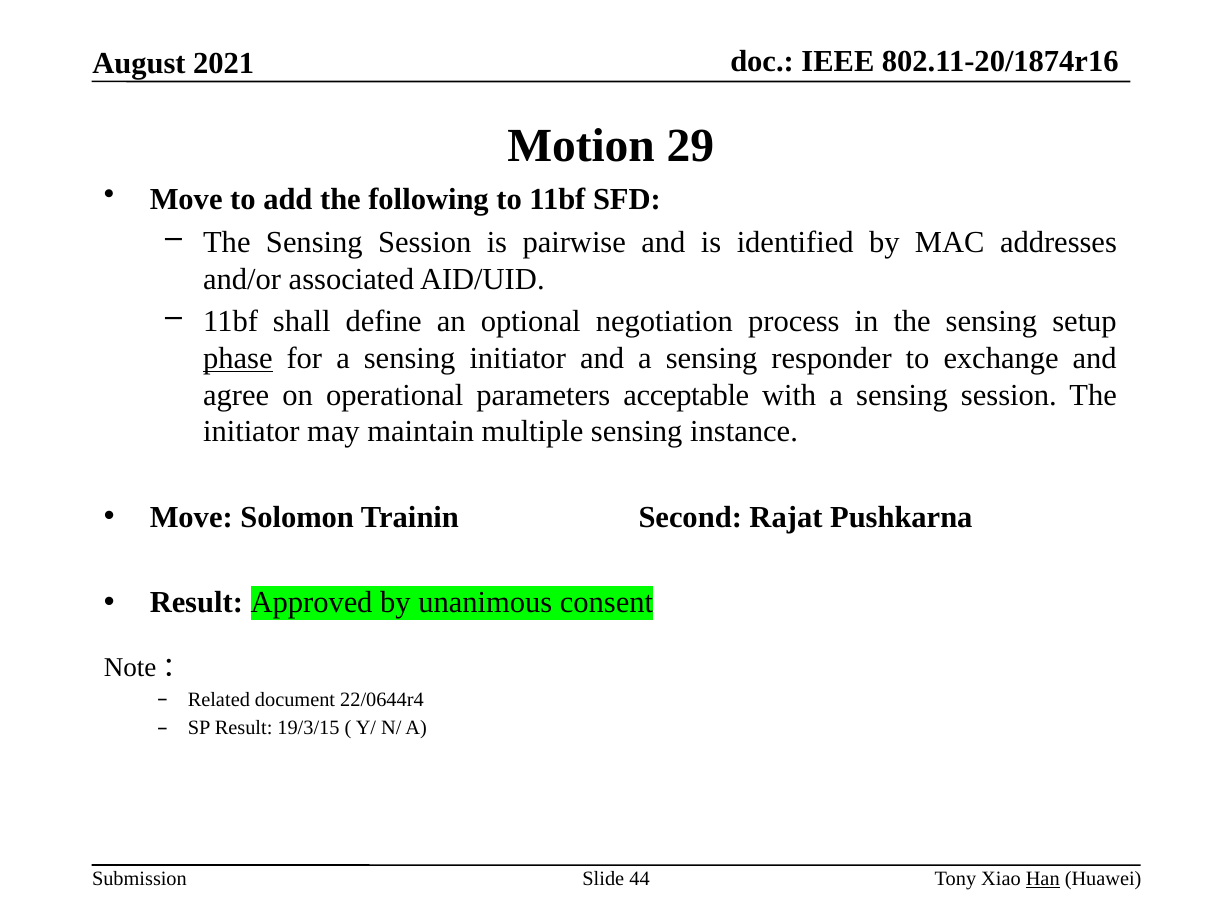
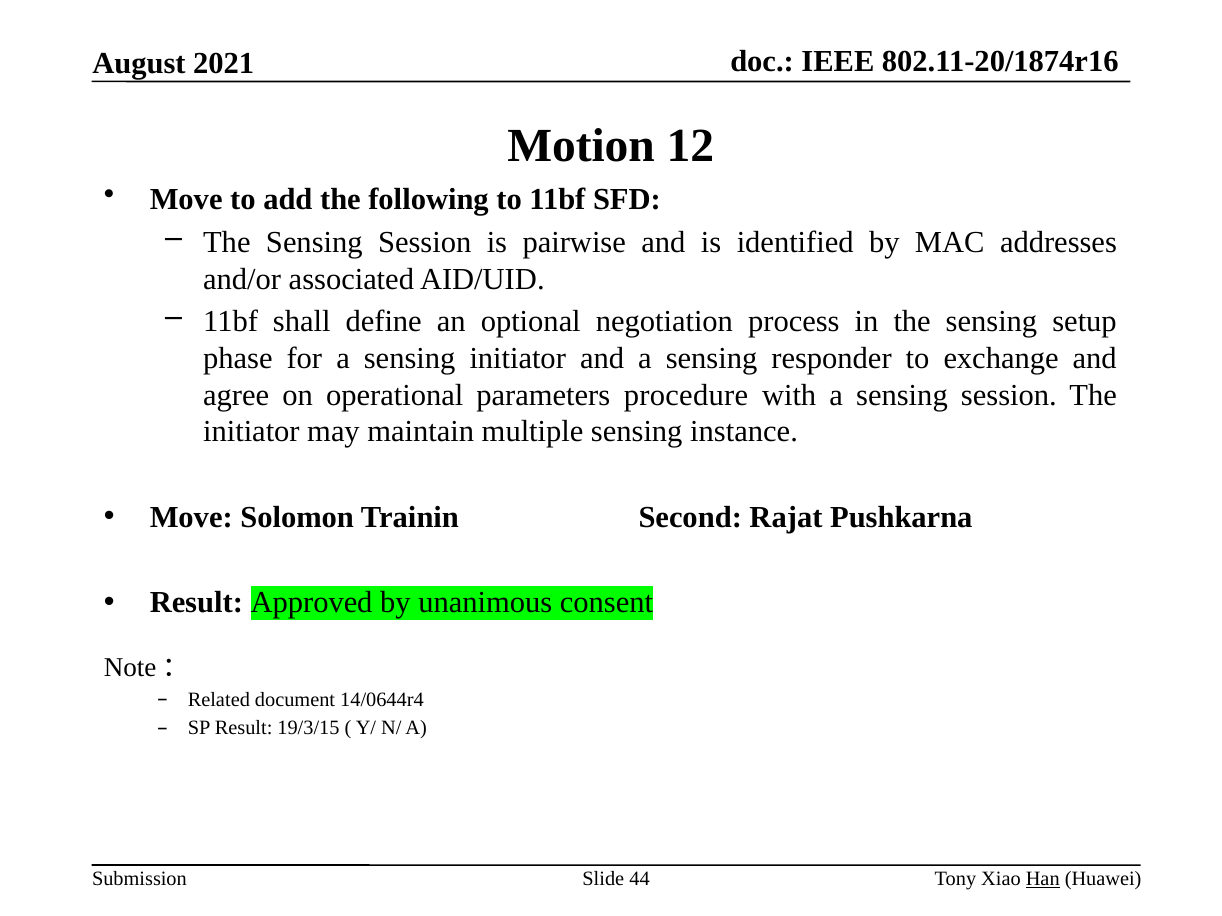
29: 29 -> 12
phase underline: present -> none
acceptable: acceptable -> procedure
22/0644r4: 22/0644r4 -> 14/0644r4
